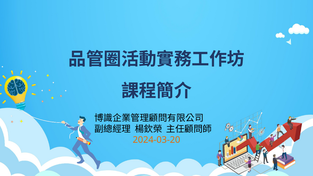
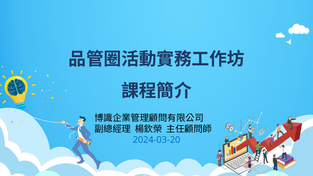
2024-03-20 colour: orange -> blue
